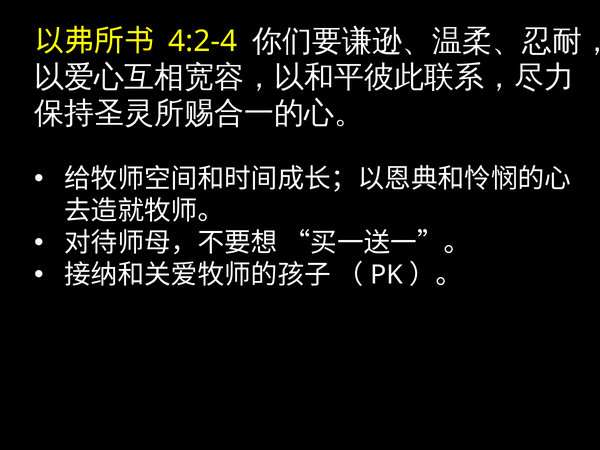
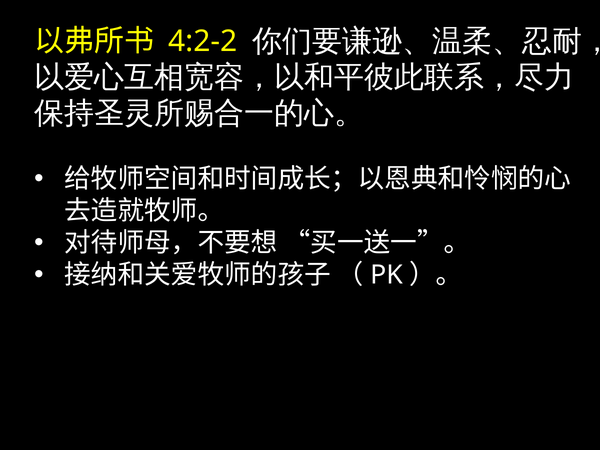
4:2-4: 4:2-4 -> 4:2-2
